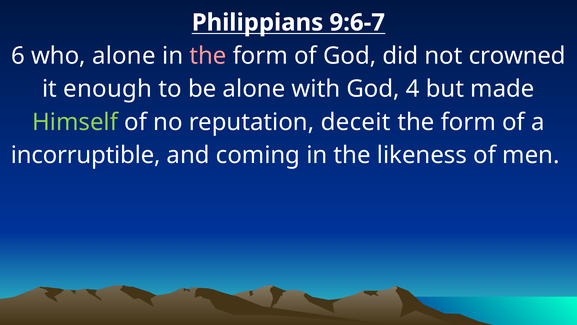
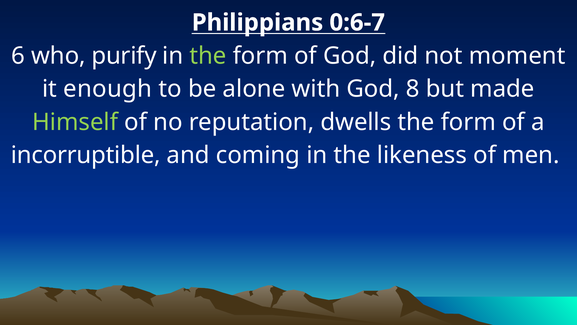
9:6-7: 9:6-7 -> 0:6-7
who alone: alone -> purify
the at (208, 56) colour: pink -> light green
crowned: crowned -> moment
4: 4 -> 8
deceit: deceit -> dwells
